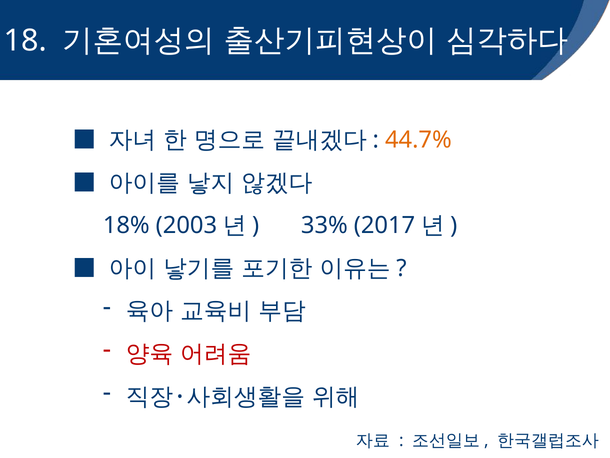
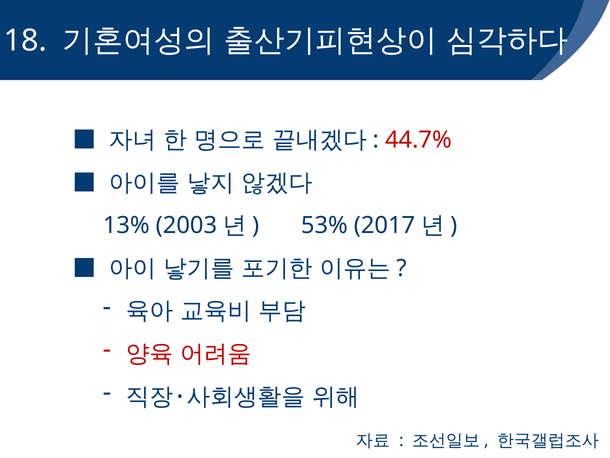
44.7% colour: orange -> red
18%: 18% -> 13%
33%: 33% -> 53%
